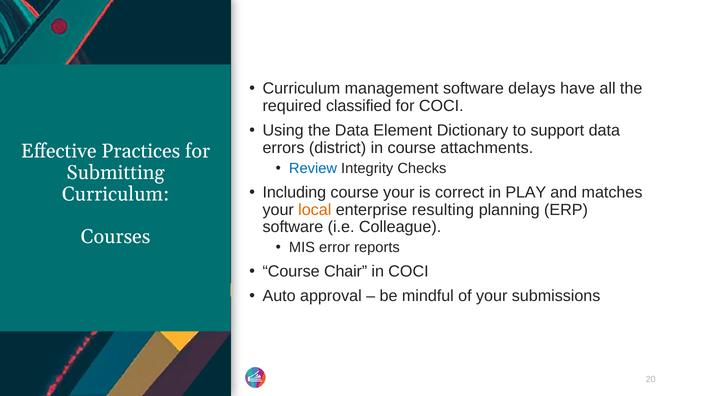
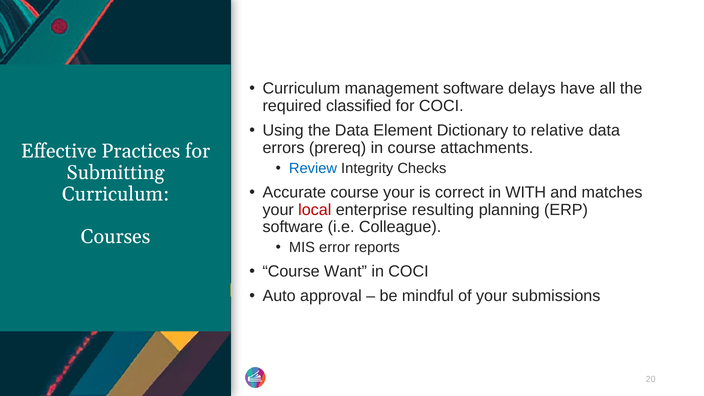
support: support -> relative
district: district -> prereq
Including: Including -> Accurate
PLAY: PLAY -> WITH
local colour: orange -> red
Chair: Chair -> Want
